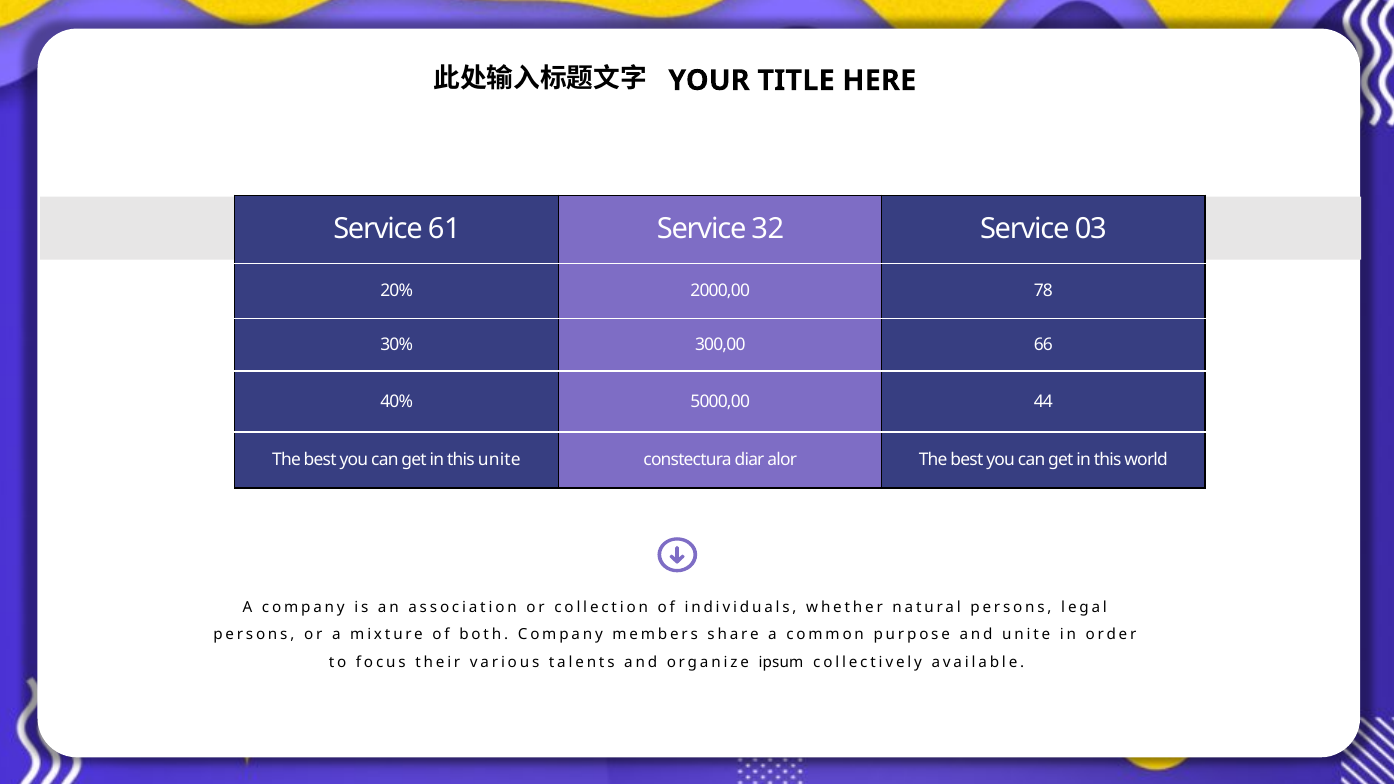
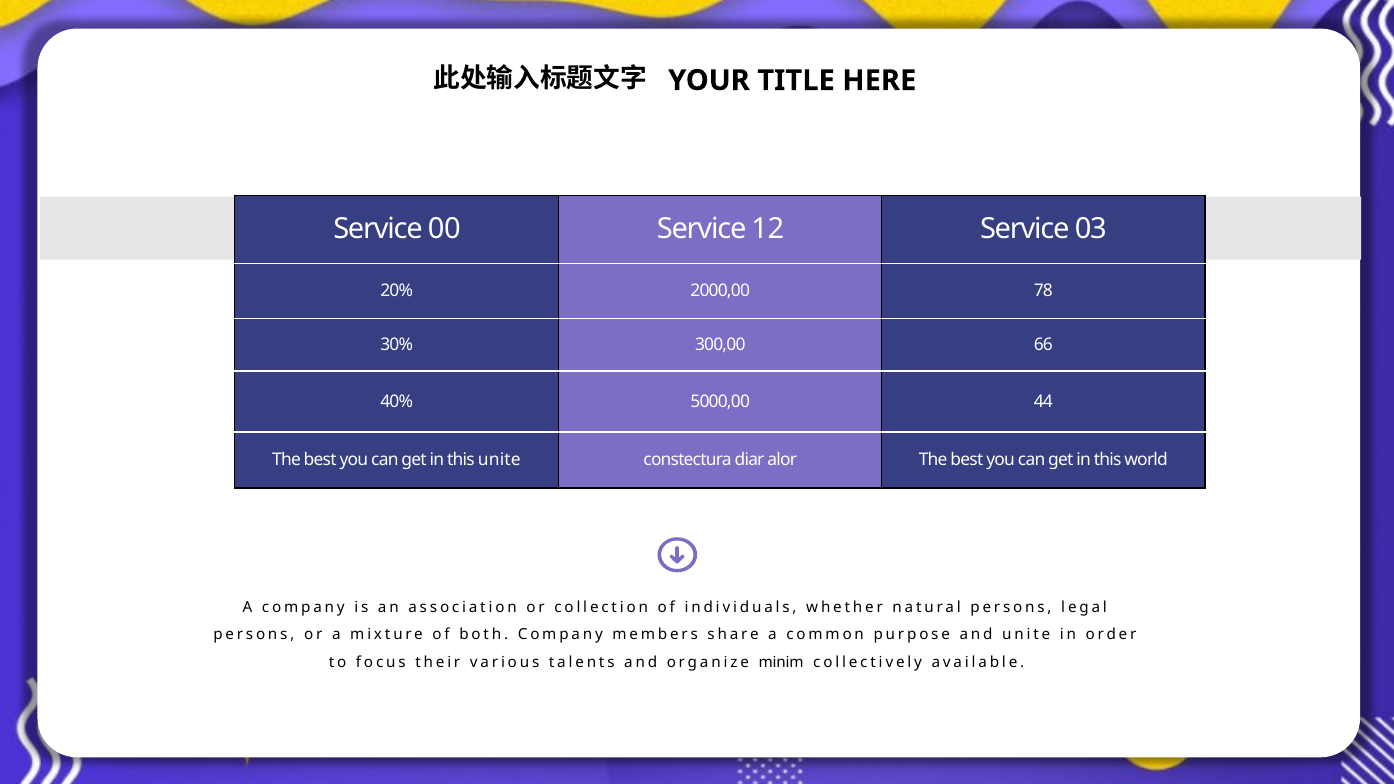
61: 61 -> 00
32: 32 -> 12
ipsum: ipsum -> minim
